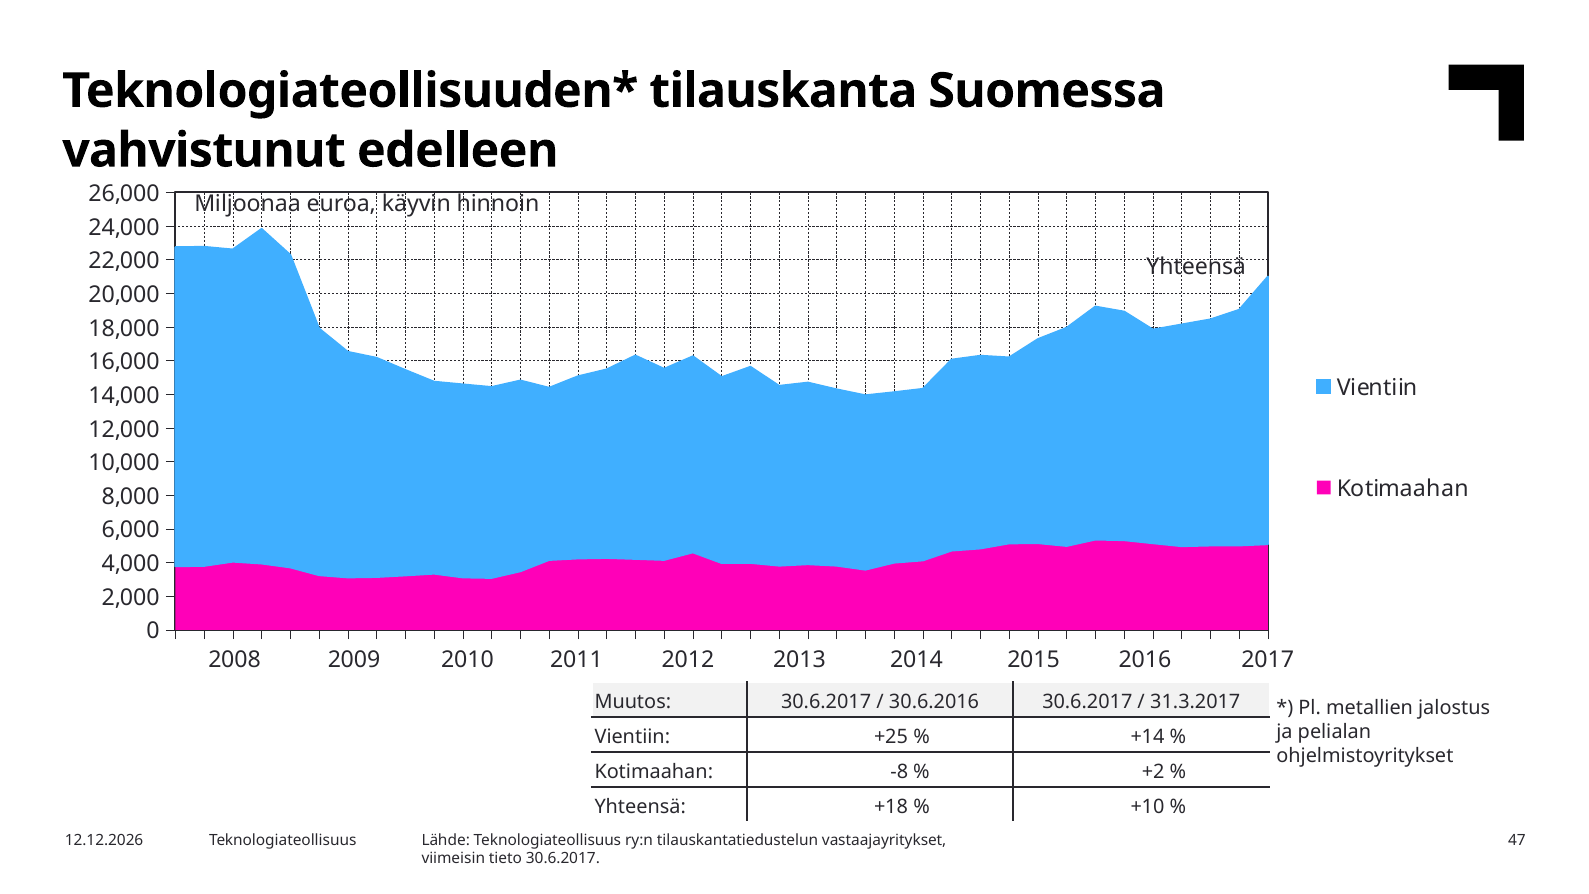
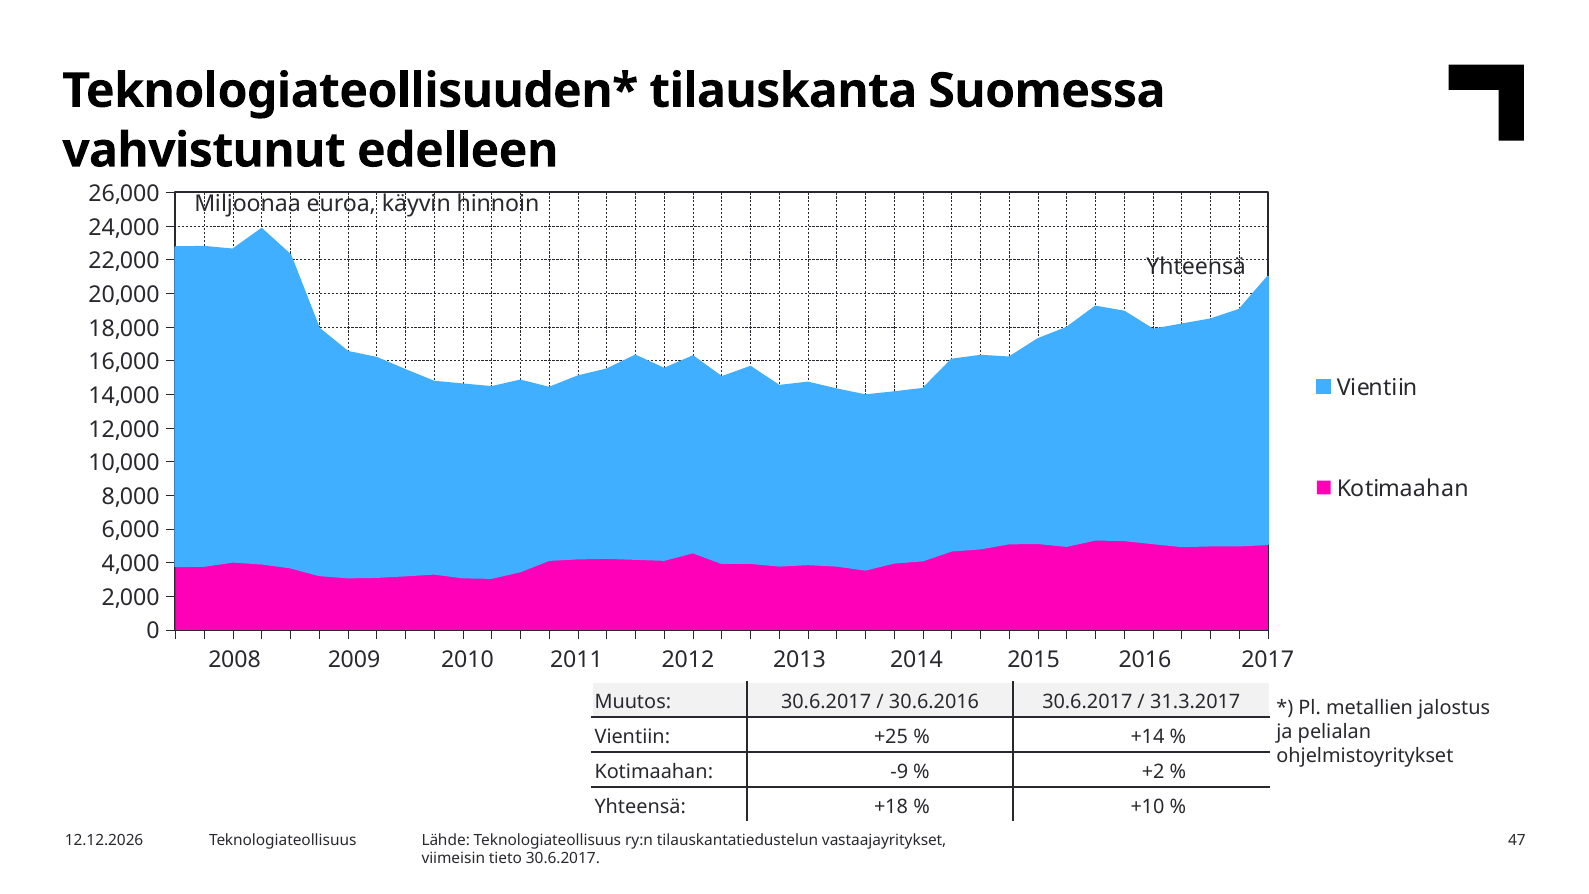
-8: -8 -> -9
